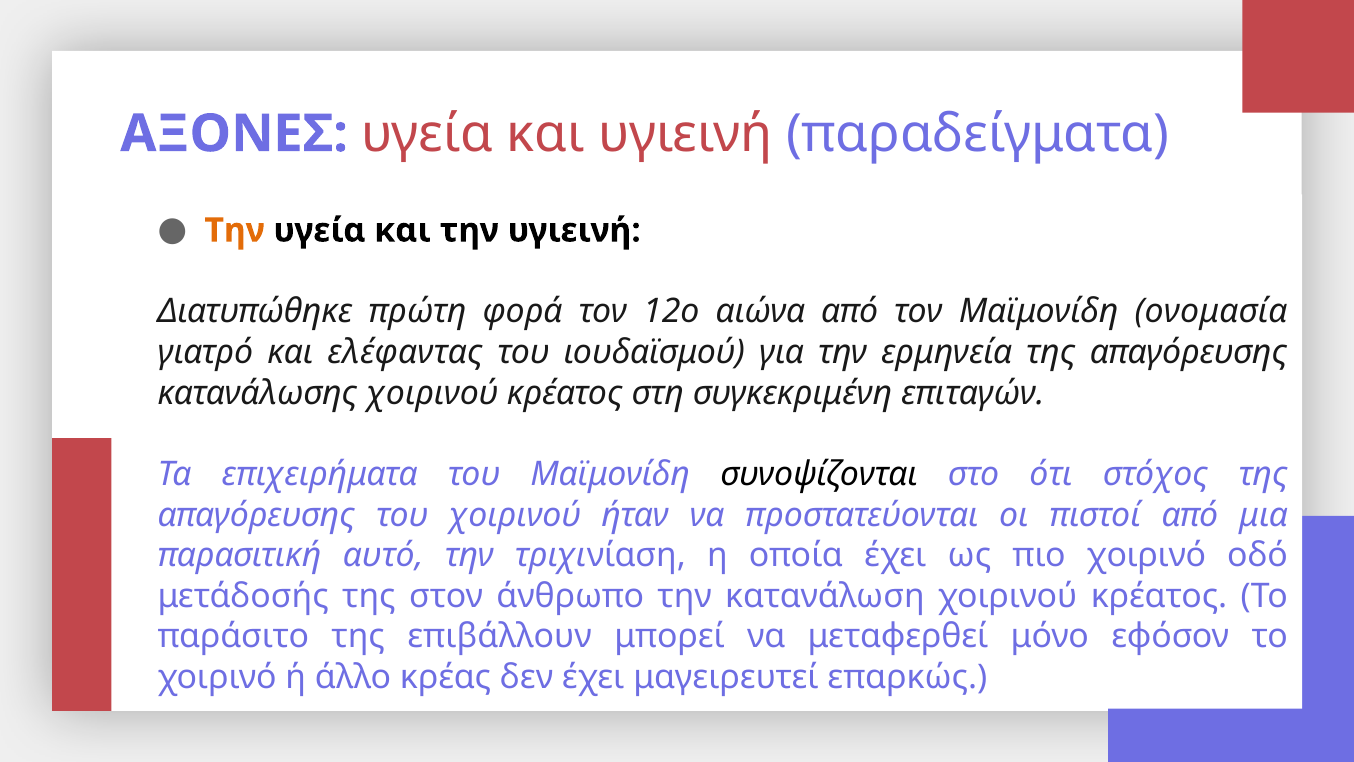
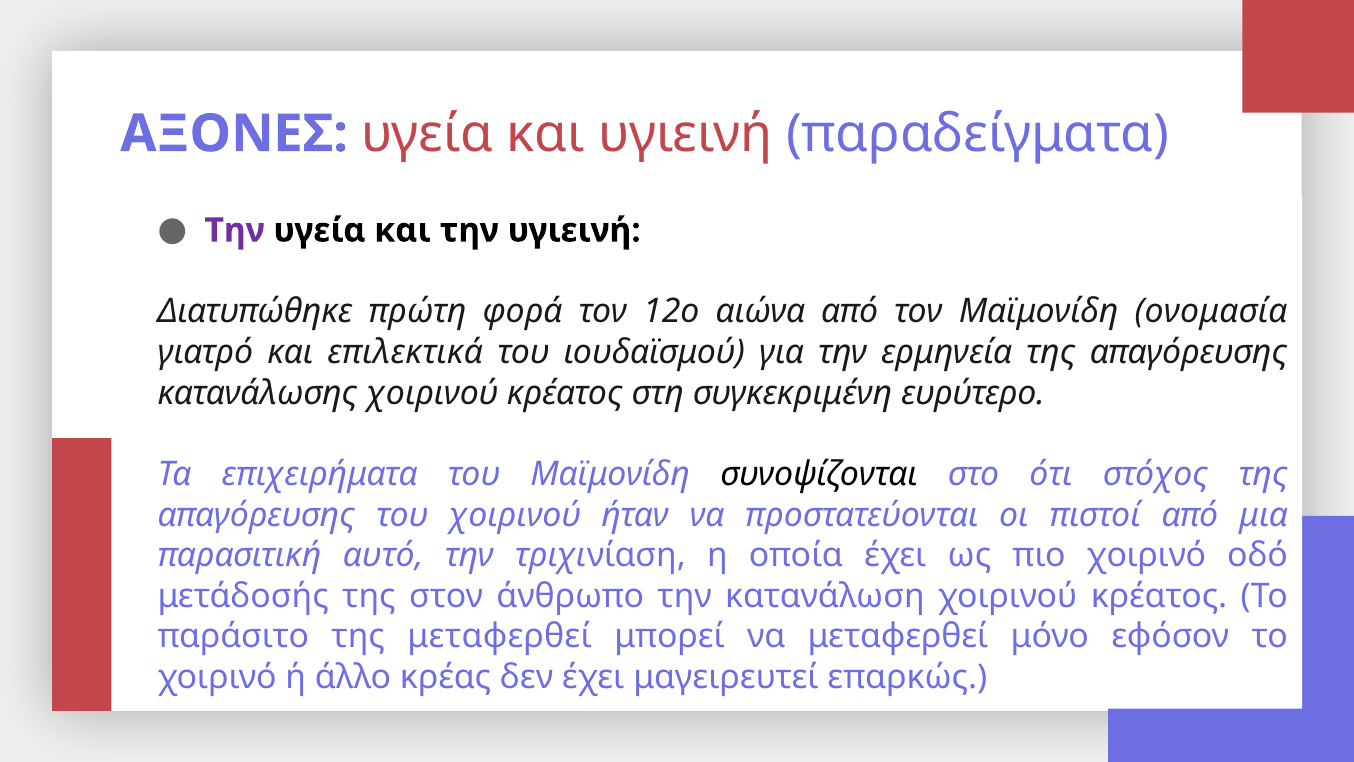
Την at (235, 230) colour: orange -> purple
ελέφαντας: ελέφαντας -> επιλεκτικά
επιταγών: επιταγών -> ευρύτερο
της επιβάλλουν: επιβάλλουν -> μεταφερθεί
